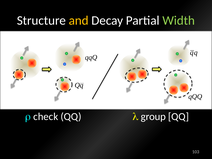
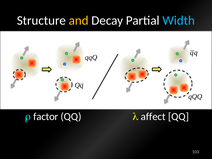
Width colour: light green -> light blue
check: check -> factor
group: group -> affect
